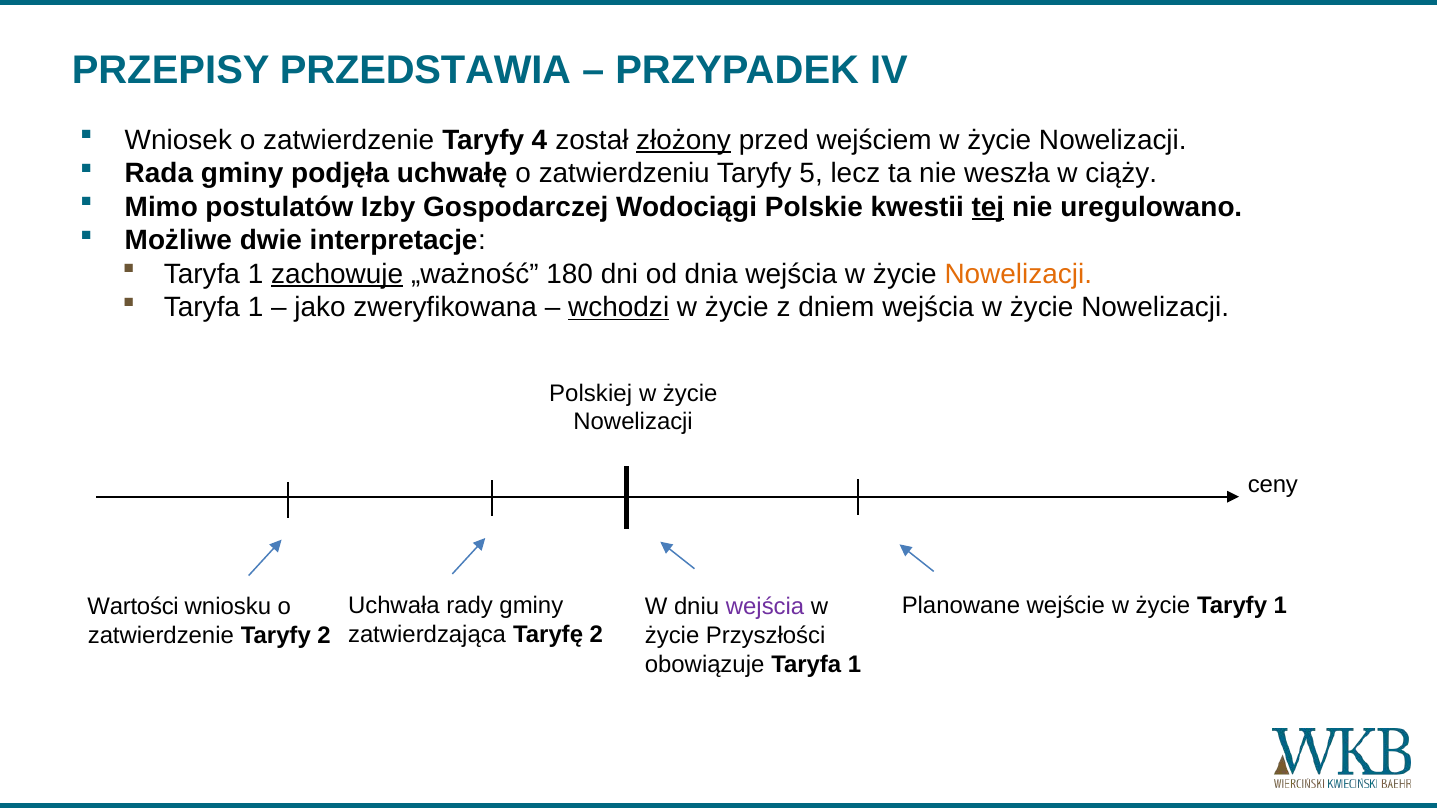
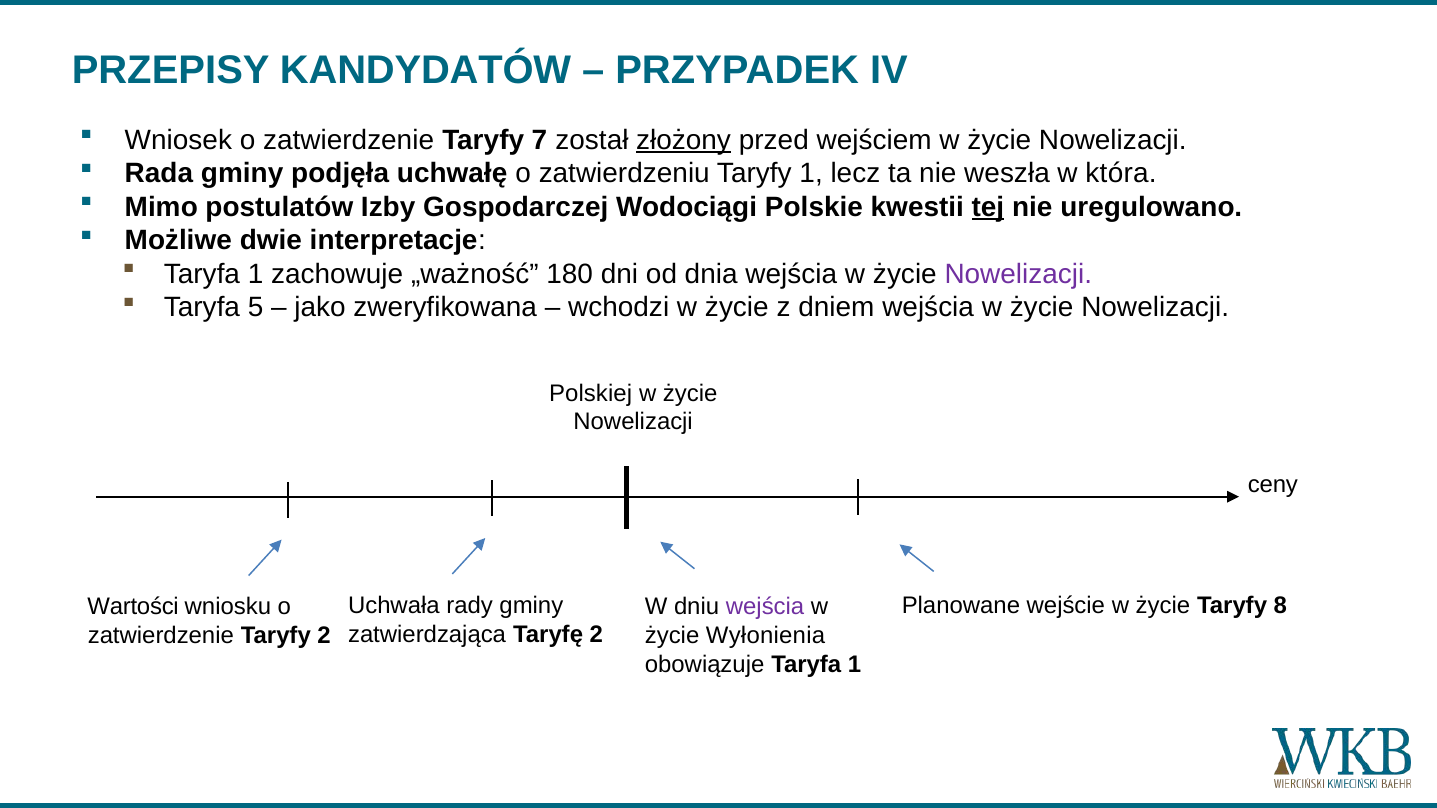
PRZEDSTAWIA: PRZEDSTAWIA -> KANDYDATÓW
4: 4 -> 7
Taryfy 5: 5 -> 1
ciąży: ciąży -> która
zachowuje underline: present -> none
Nowelizacji at (1018, 274) colour: orange -> purple
1 at (256, 308): 1 -> 5
wchodzi underline: present -> none
Taryfy 1: 1 -> 8
Przyszłości: Przyszłości -> Wyłonienia
